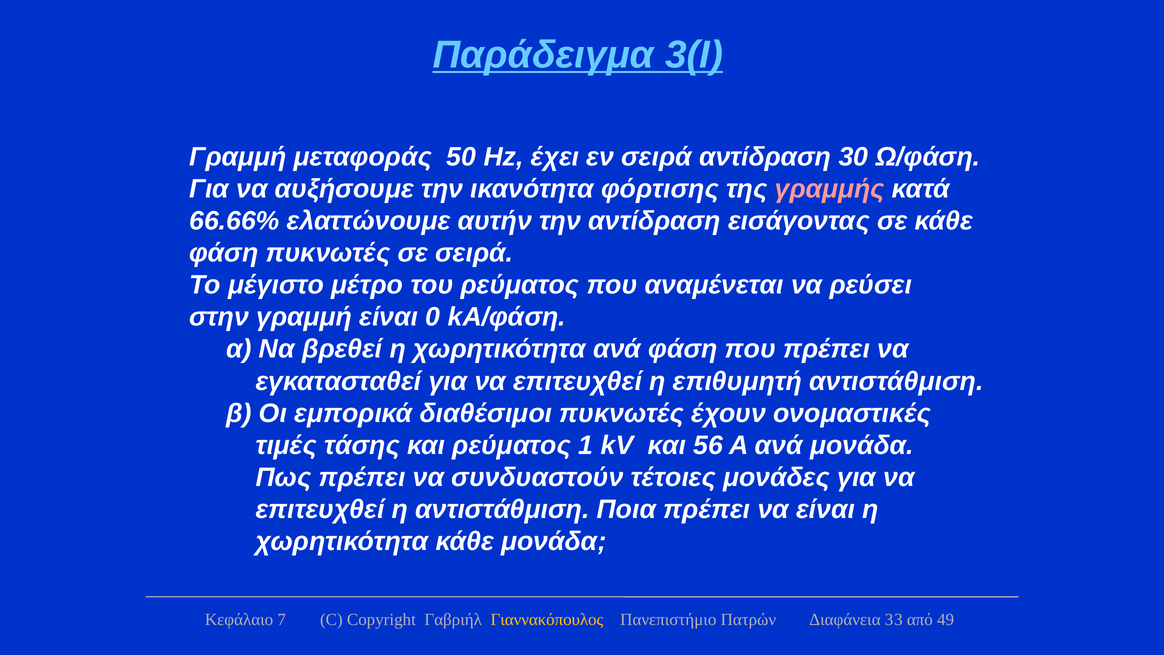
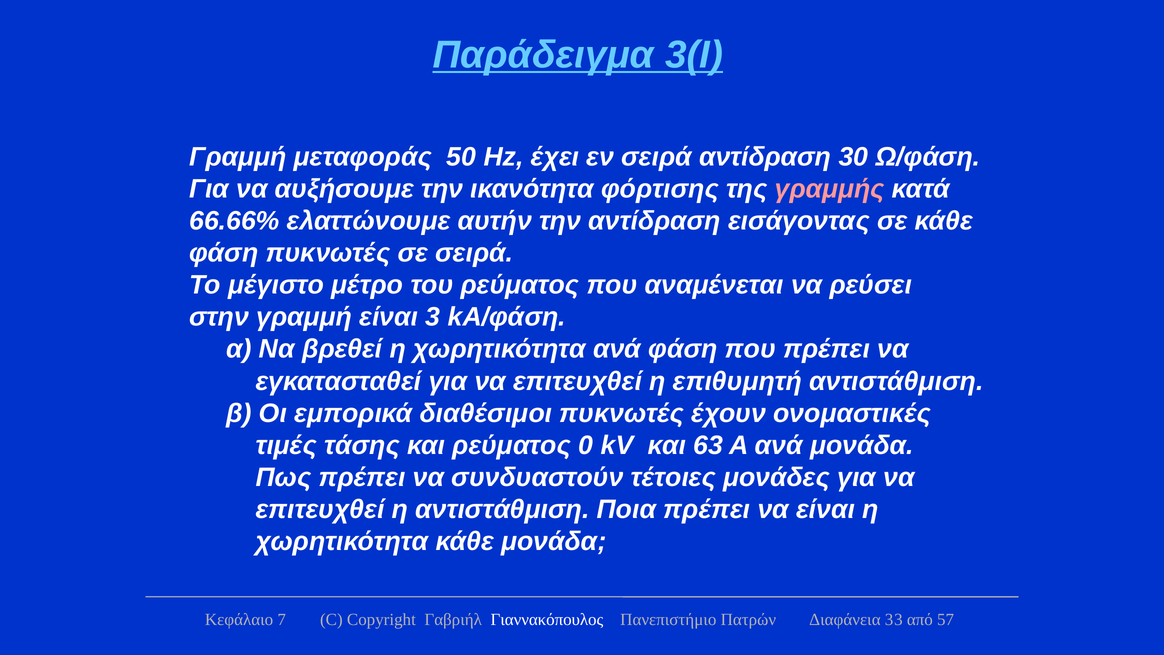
0: 0 -> 3
1: 1 -> 0
56: 56 -> 63
Γιαννακόπουλος colour: yellow -> white
49: 49 -> 57
